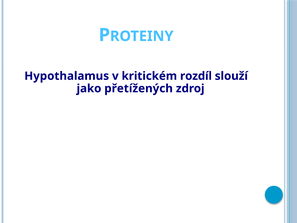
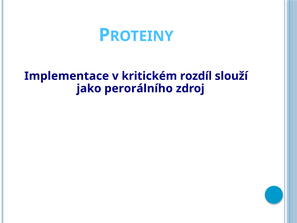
Hypothalamus: Hypothalamus -> Implementace
přetížených: přetížených -> perorálního
